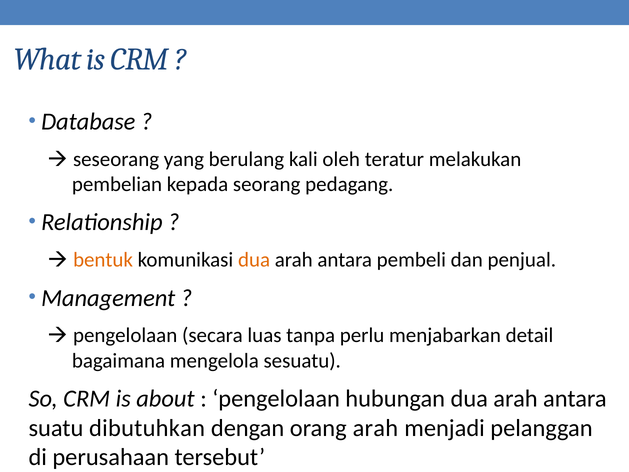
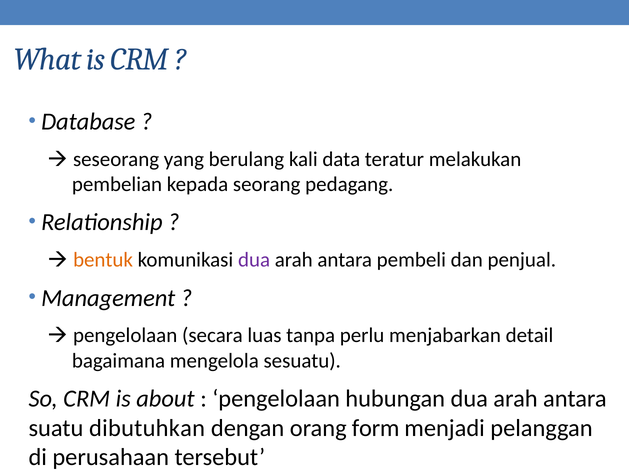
oleh: oleh -> data
dua at (254, 260) colour: orange -> purple
orang arah: arah -> form
